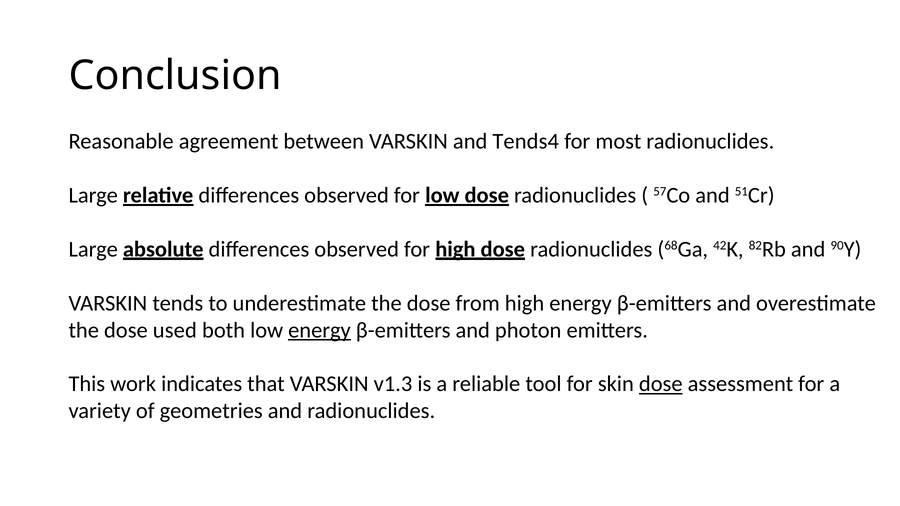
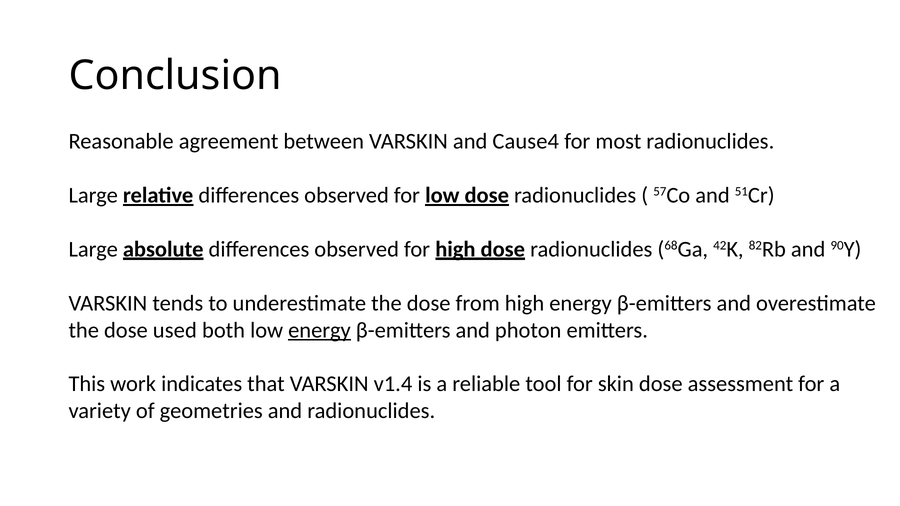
Tends4: Tends4 -> Cause4
v1.3: v1.3 -> v1.4
dose at (661, 384) underline: present -> none
